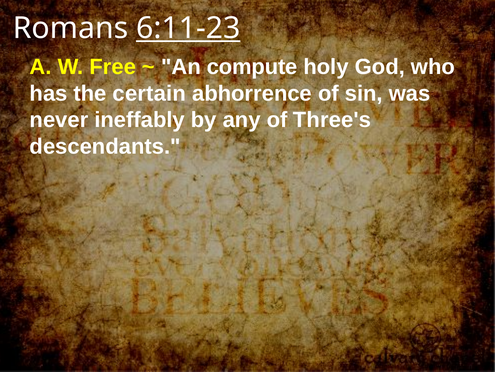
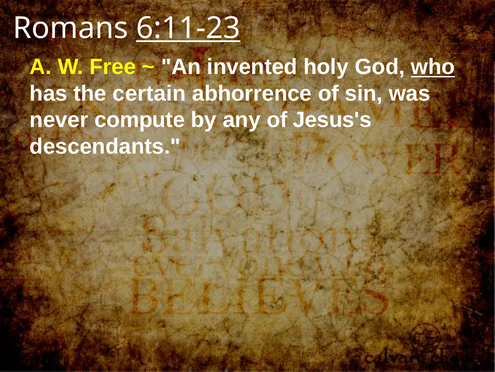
compute: compute -> invented
who underline: none -> present
ineffably: ineffably -> compute
Three's: Three's -> Jesus's
